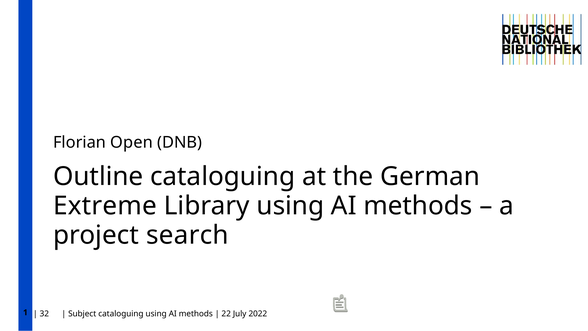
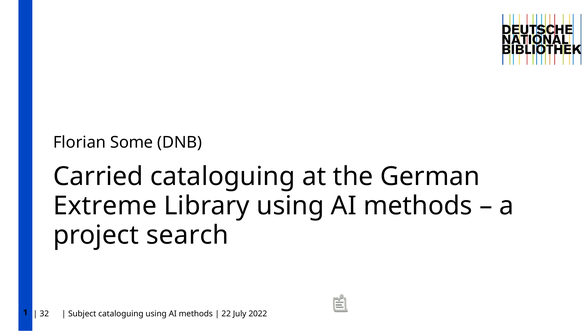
Open: Open -> Some
Outline: Outline -> Carried
